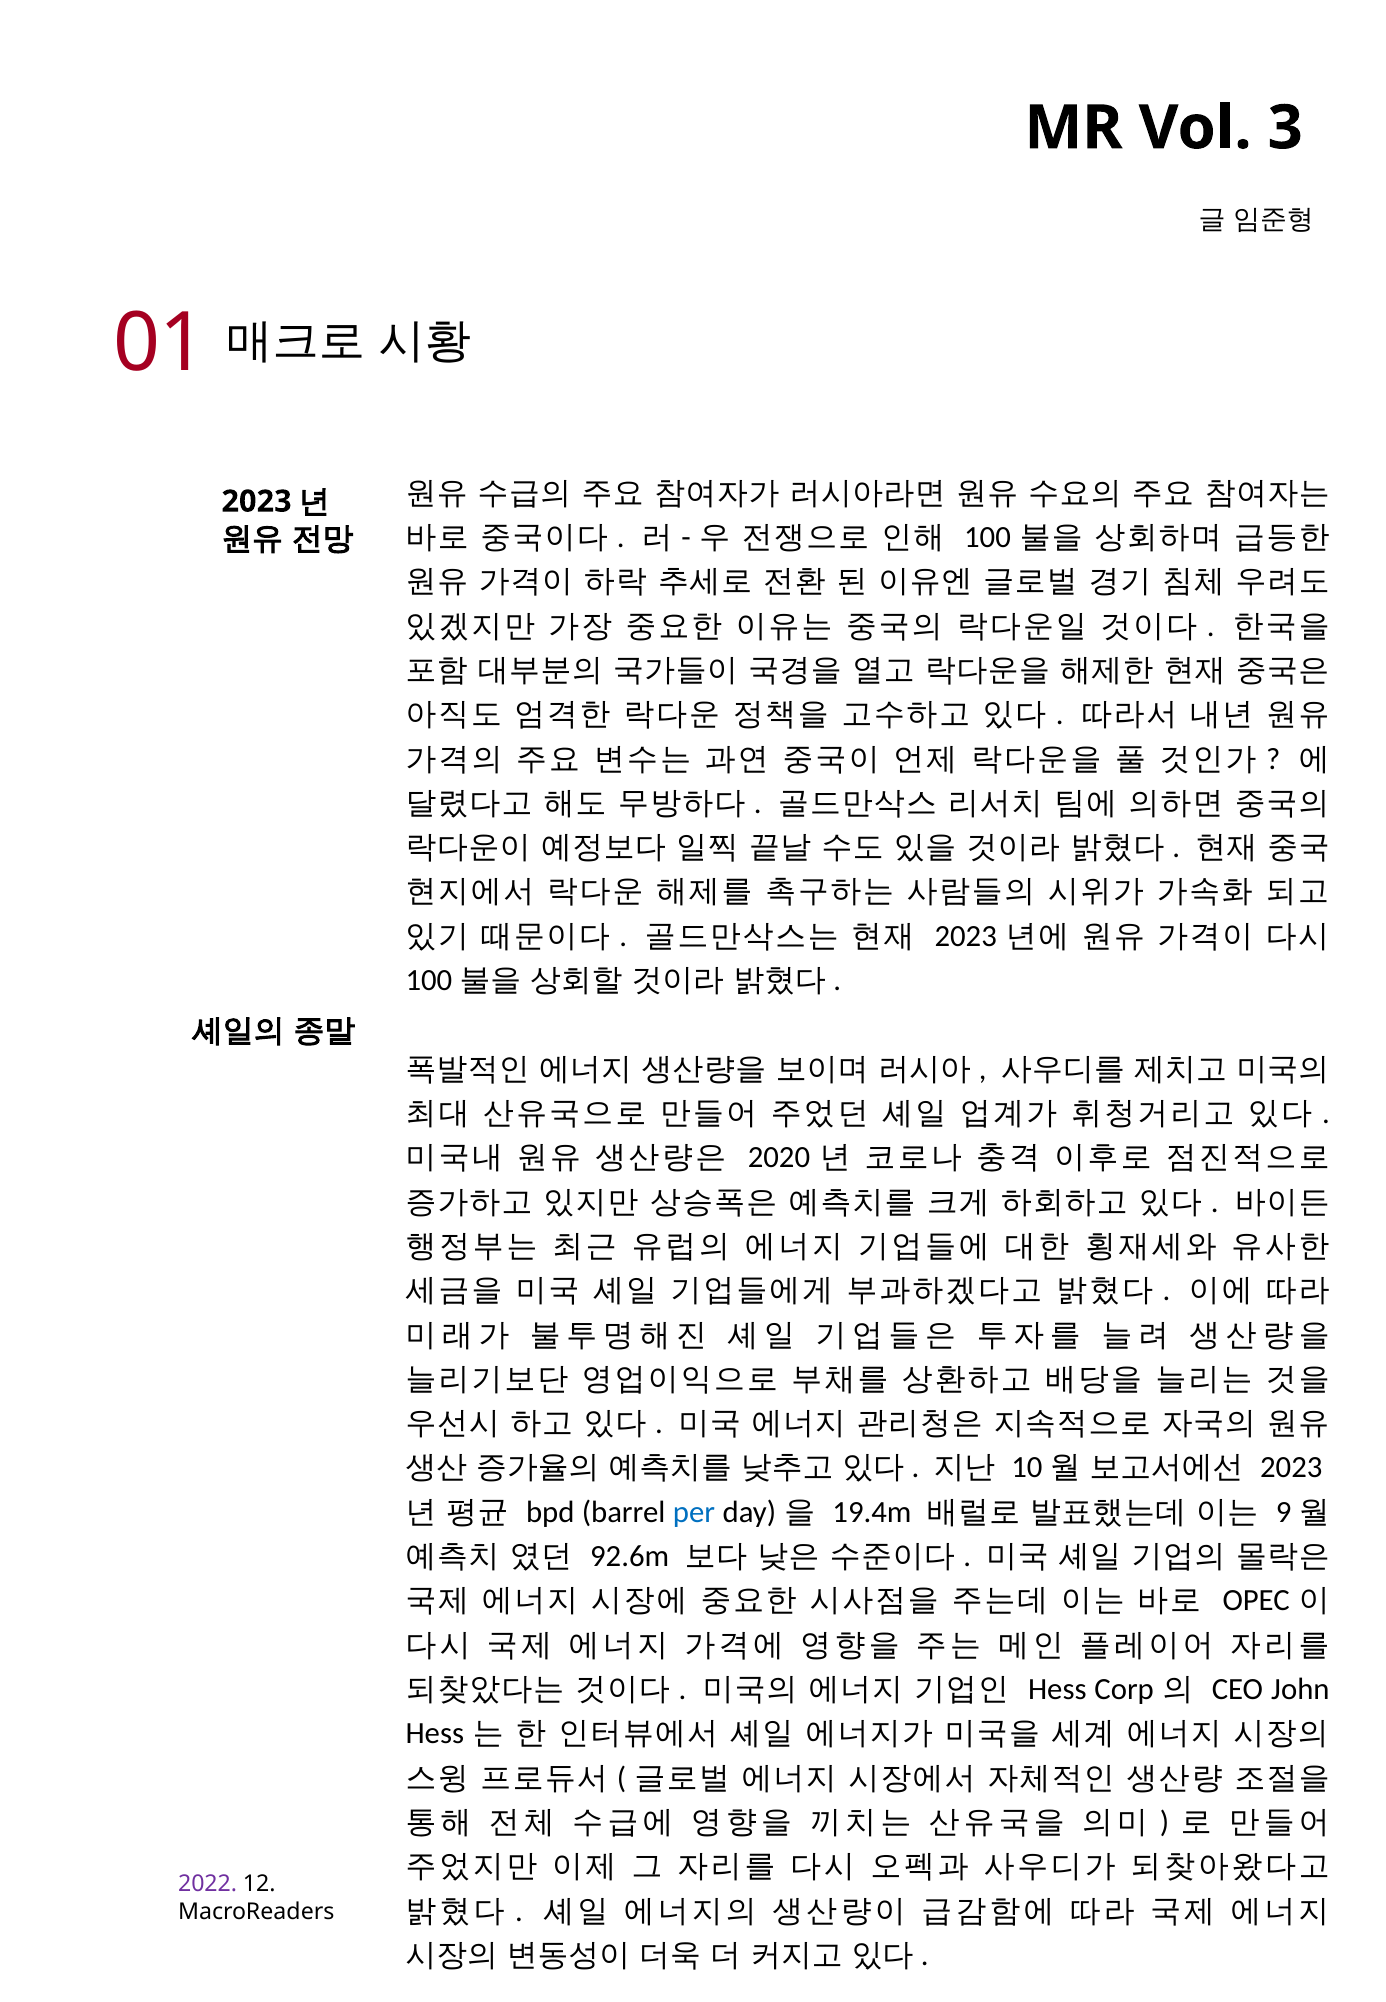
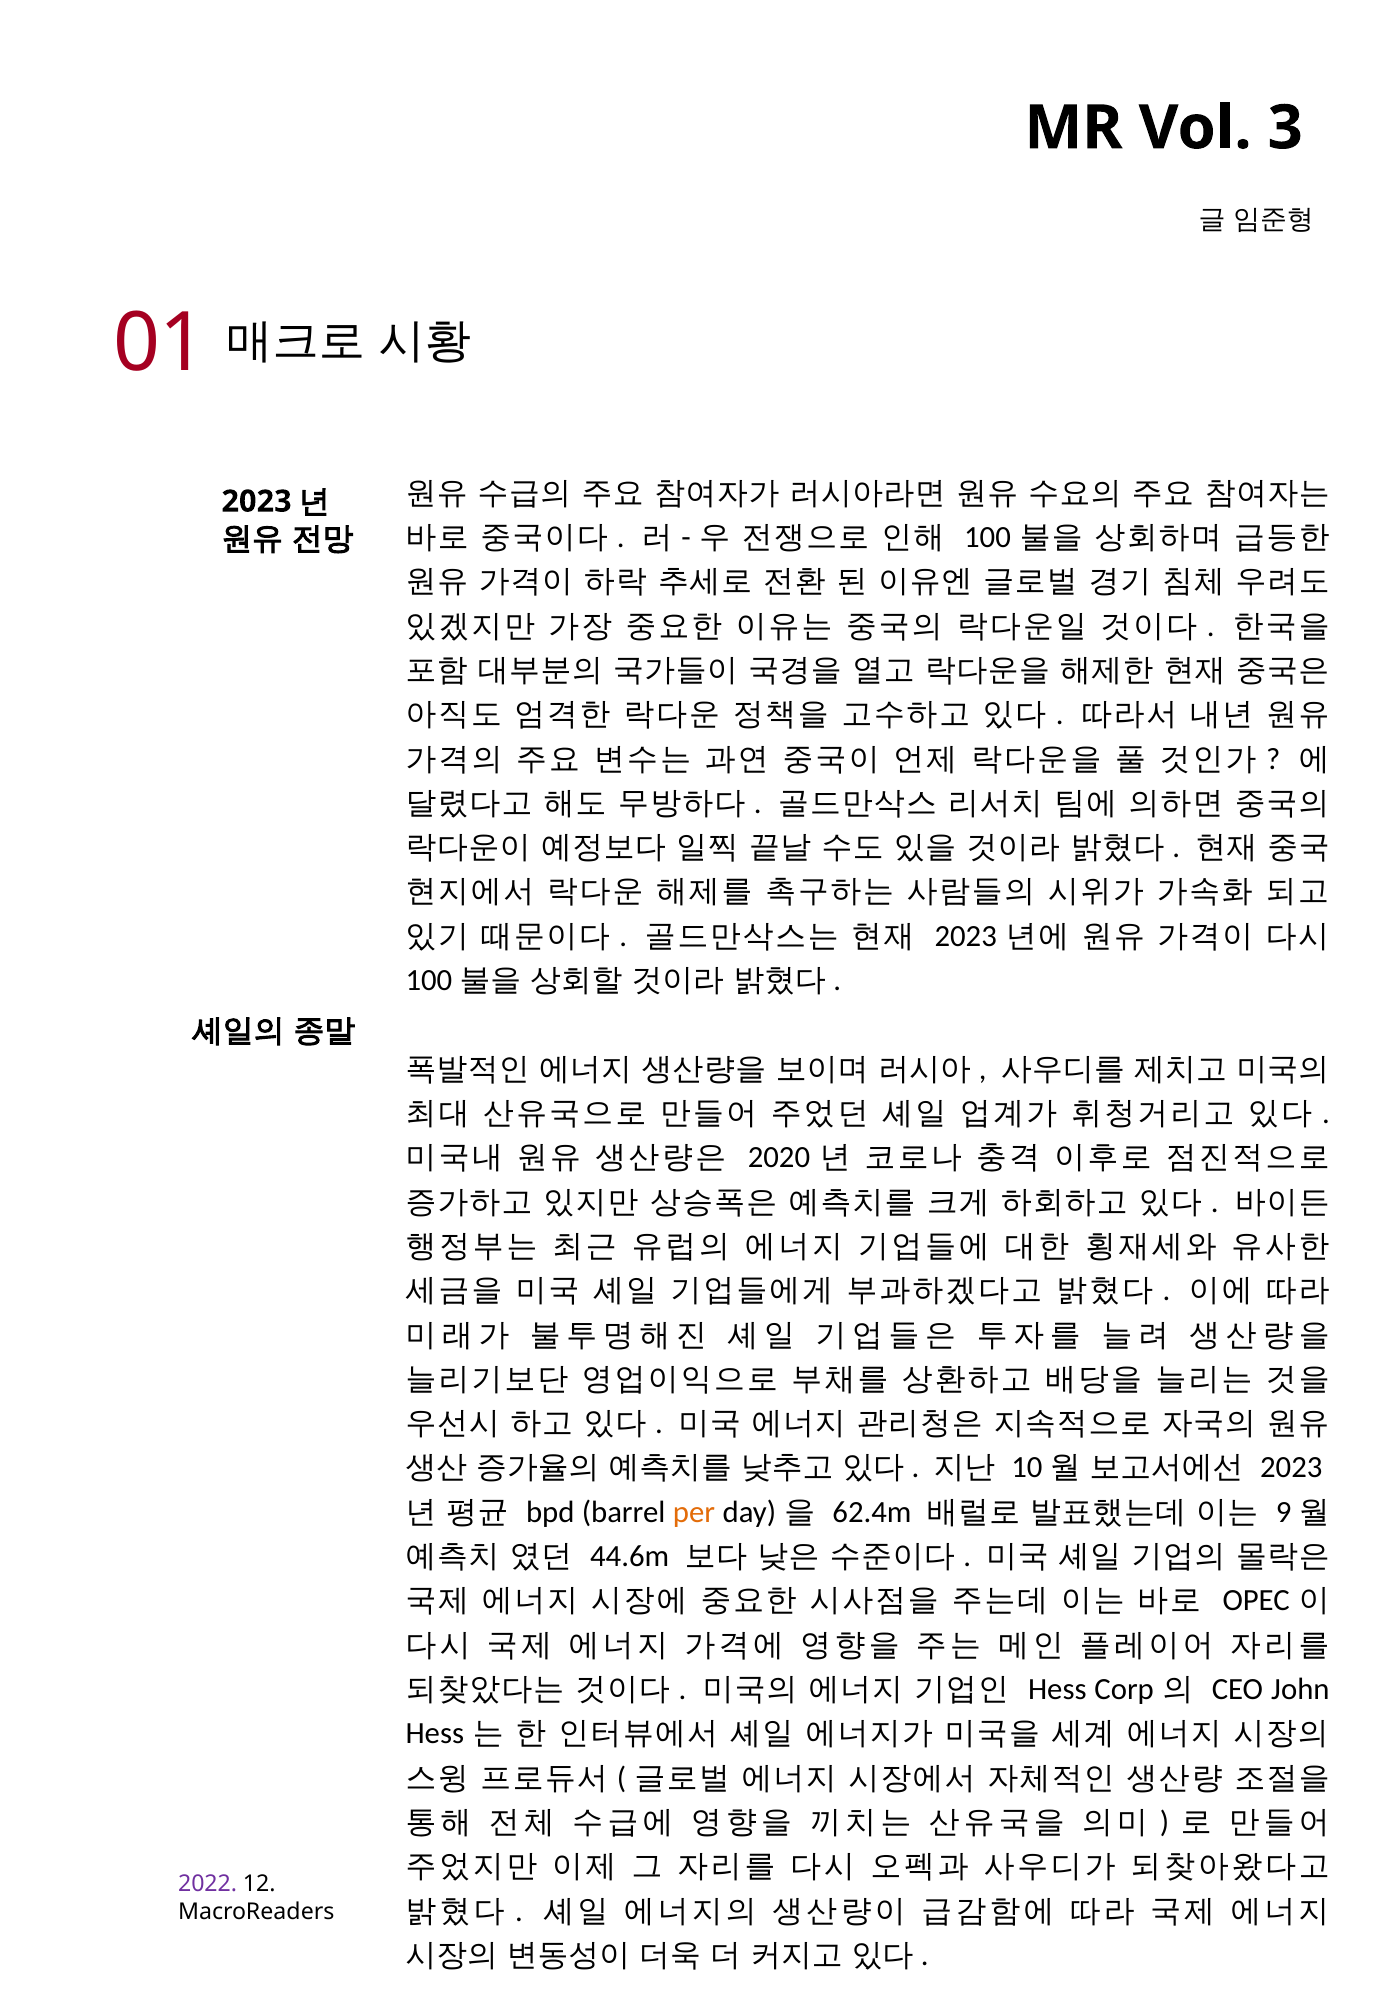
per colour: blue -> orange
19.4m: 19.4m -> 62.4m
92.6m: 92.6m -> 44.6m
